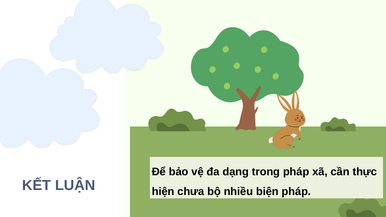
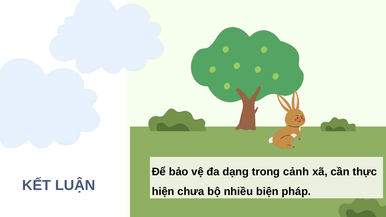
trong pháp: pháp -> cảnh
